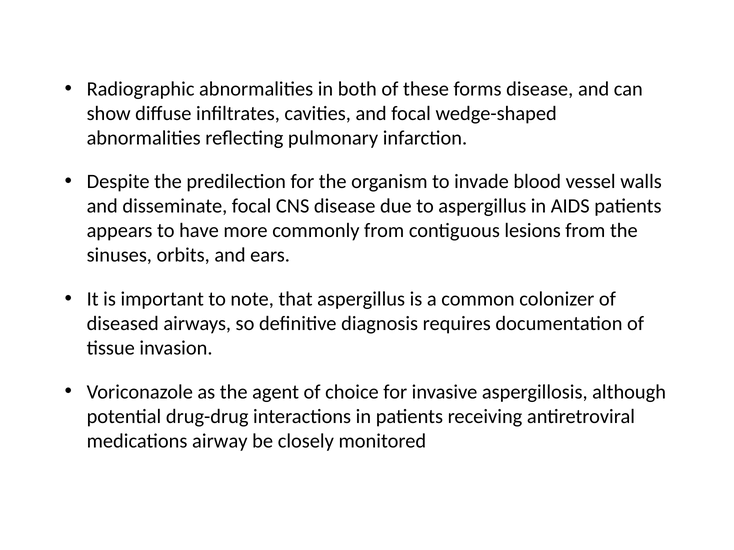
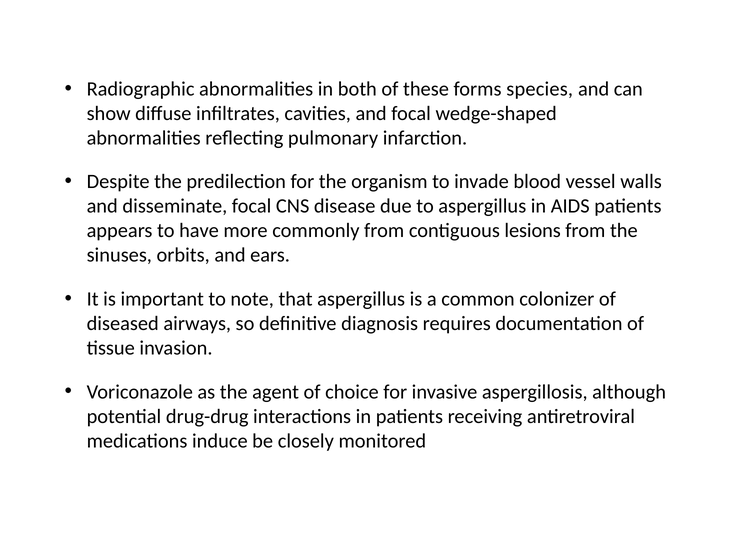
forms disease: disease -> species
airway: airway -> induce
